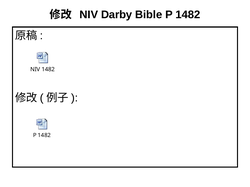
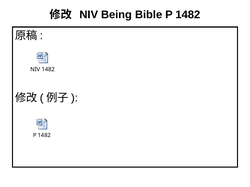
Darby: Darby -> Being
